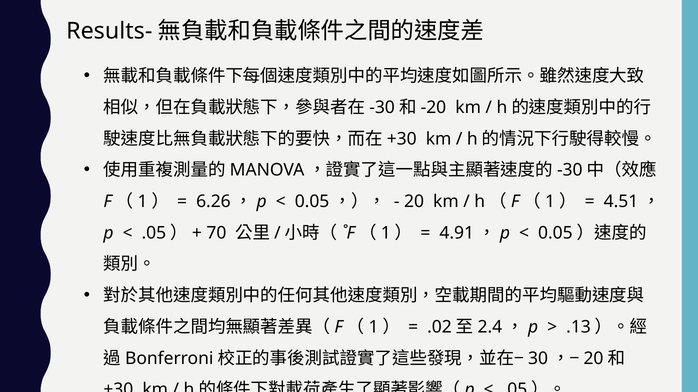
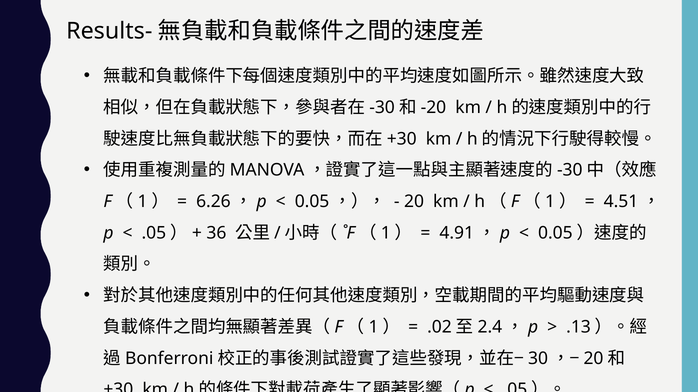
70: 70 -> 36
